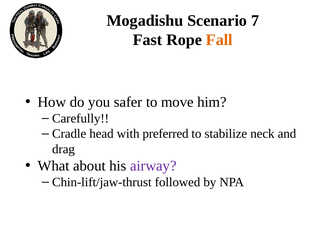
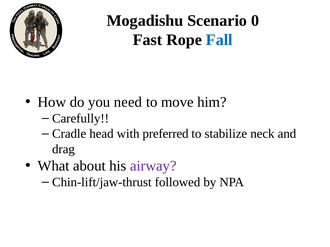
7: 7 -> 0
Fall colour: orange -> blue
safer: safer -> need
